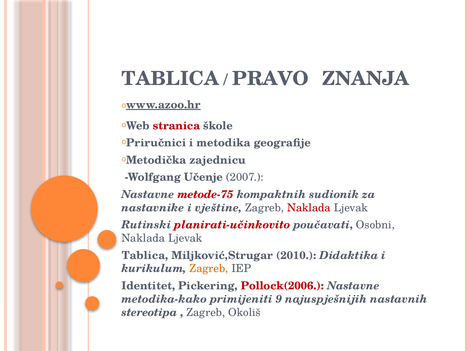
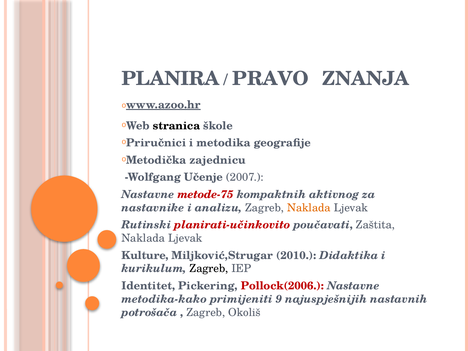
TABLICA at (170, 79): TABLICA -> PLANIRA
stranica colour: red -> black
sudionik: sudionik -> aktivnog
vještine: vještine -> analizu
Naklada at (309, 208) colour: red -> orange
Osobni: Osobni -> Zaštita
Tablica at (145, 255): Tablica -> Kulture
Zagreb at (209, 269) colour: orange -> black
stereotipa: stereotipa -> potrošača
